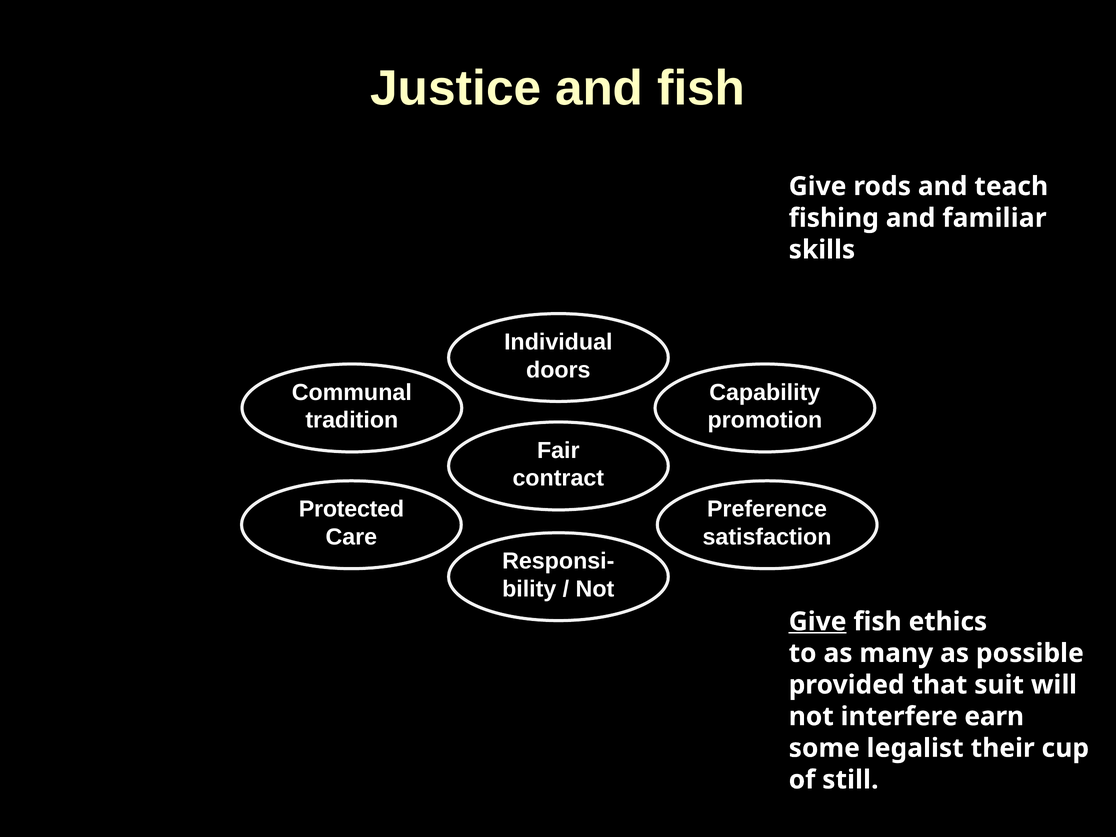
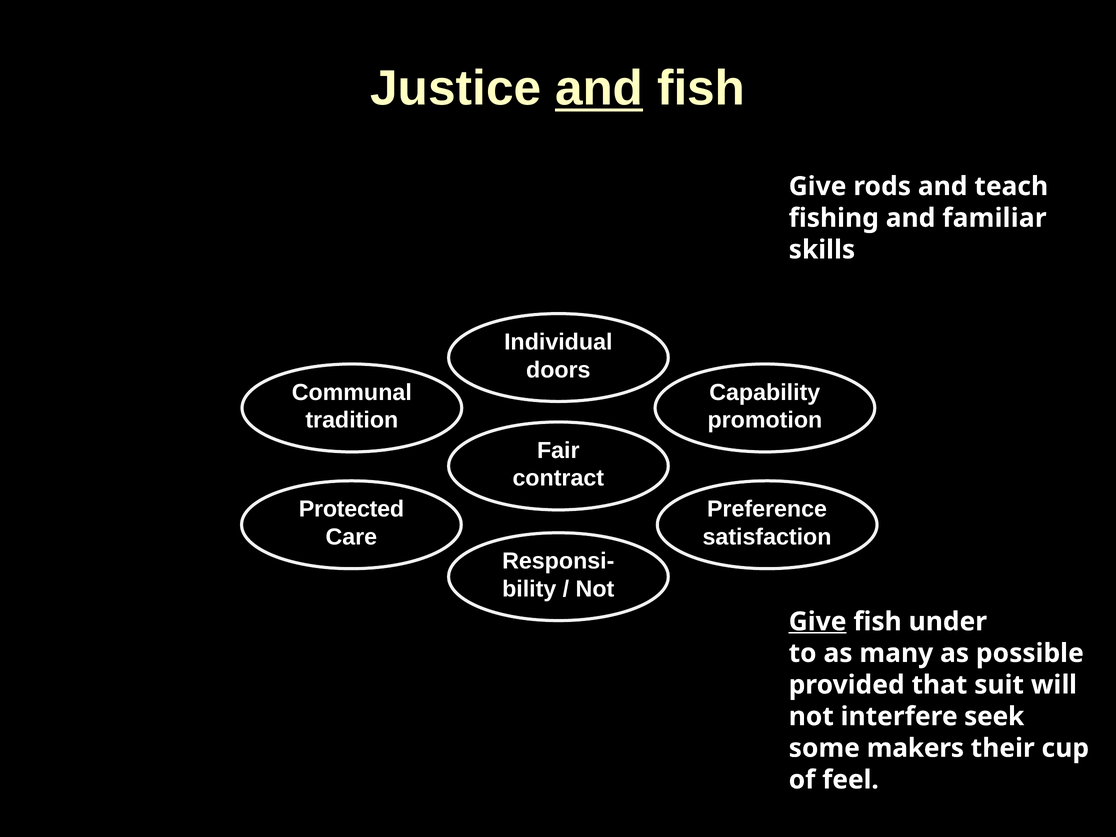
and at (599, 89) underline: none -> present
ethics: ethics -> under
earn: earn -> seek
legalist: legalist -> makers
still: still -> feel
